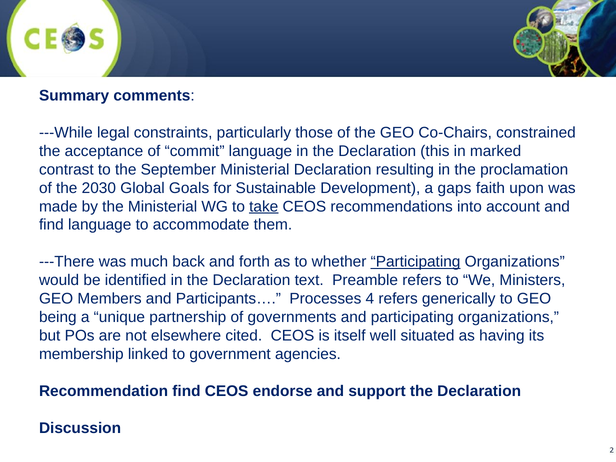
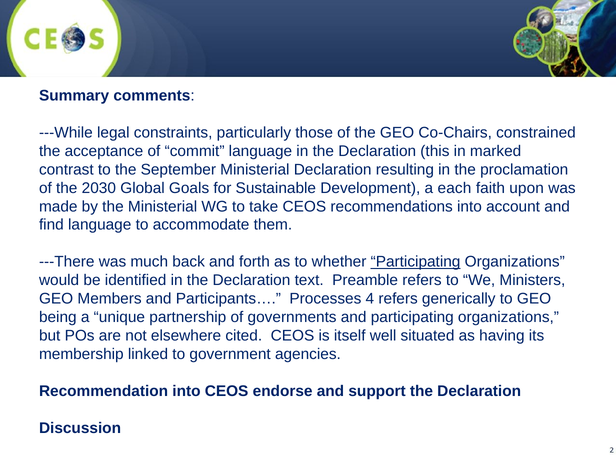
gaps: gaps -> each
take underline: present -> none
Recommendation find: find -> into
